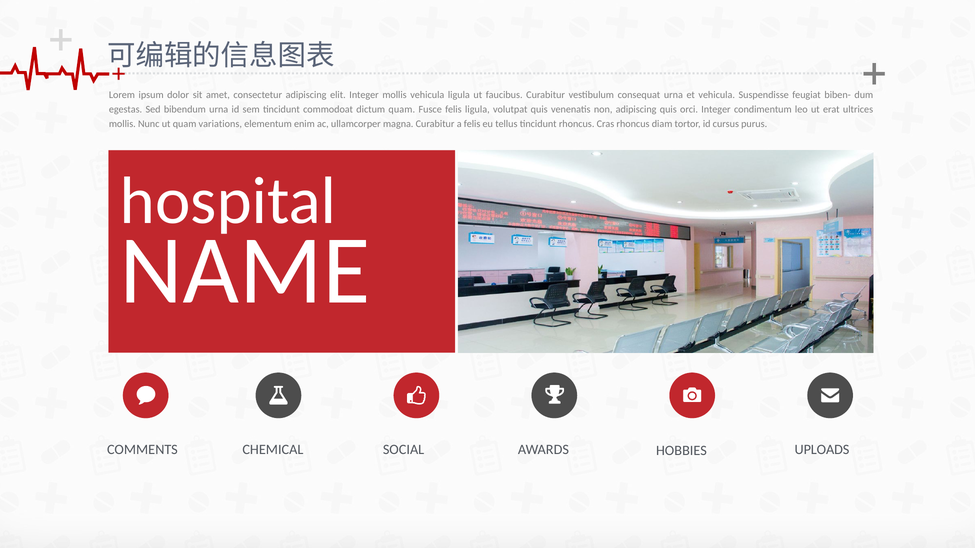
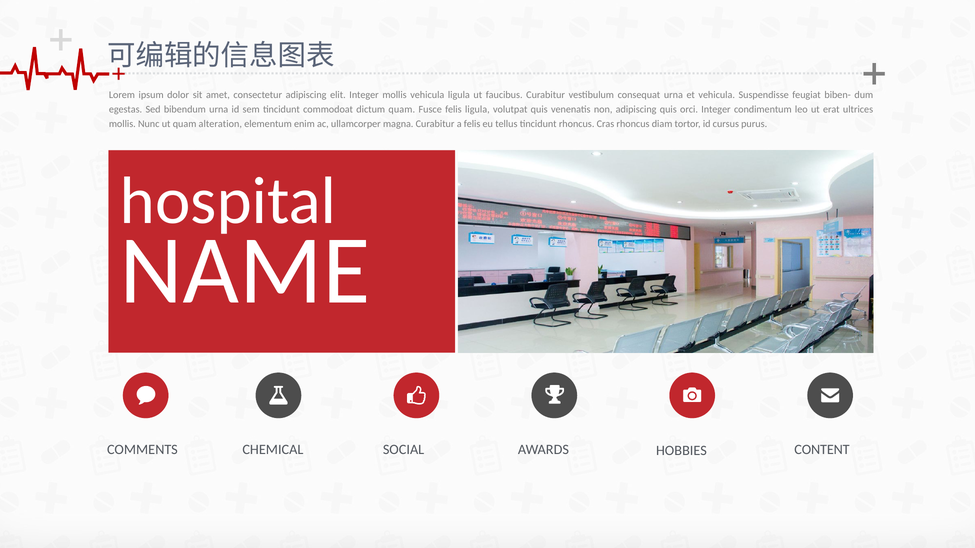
variations: variations -> alteration
UPLOADS: UPLOADS -> CONTENT
